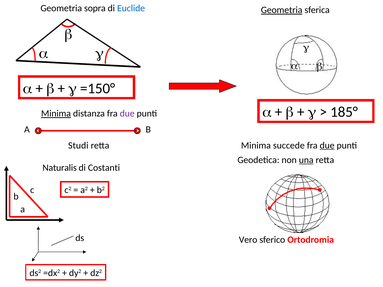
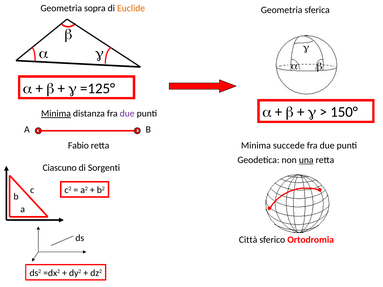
Euclide colour: blue -> orange
Geometria at (282, 10) underline: present -> none
=150°: =150° -> =125°
185°: 185° -> 150°
Studi: Studi -> Fabio
due at (327, 146) underline: present -> none
Naturalis: Naturalis -> Ciascuno
Costanti: Costanti -> Sorgenti
Vero: Vero -> Città
